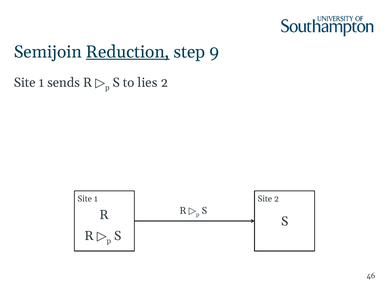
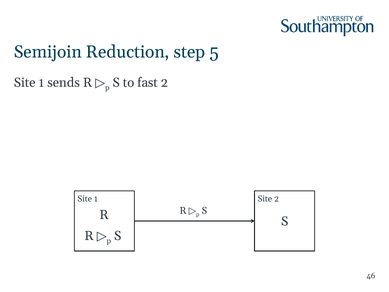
Reduction underline: present -> none
9: 9 -> 5
lies: lies -> fast
